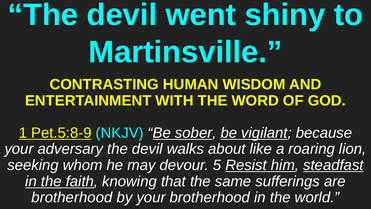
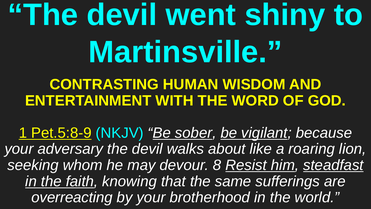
5: 5 -> 8
brotherhood at (72, 197): brotherhood -> overreacting
